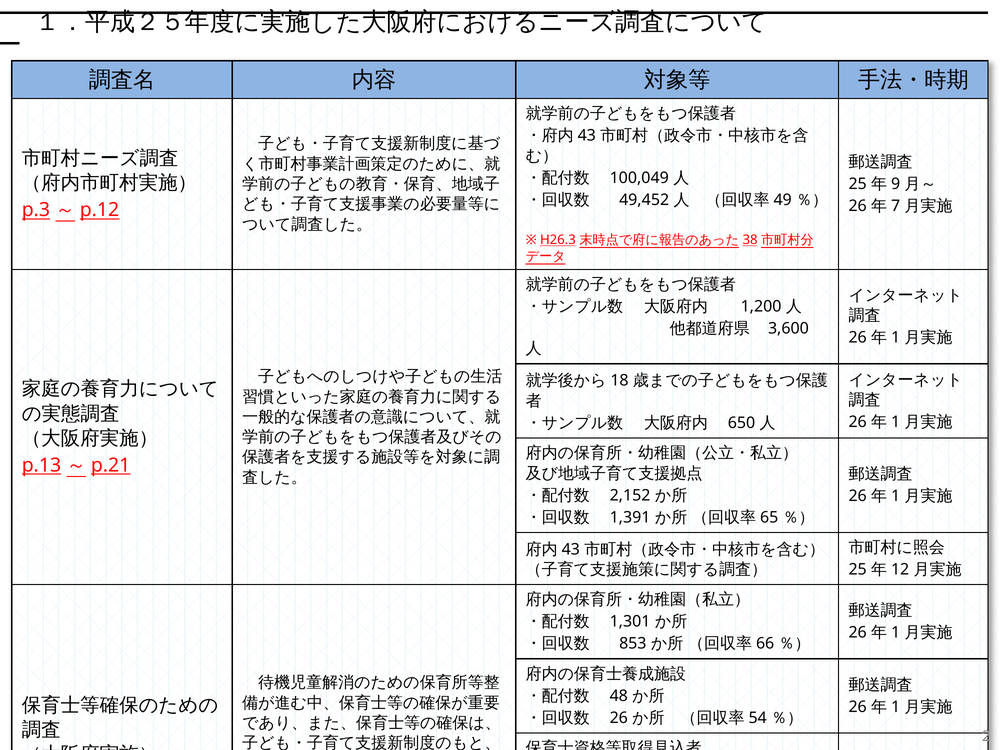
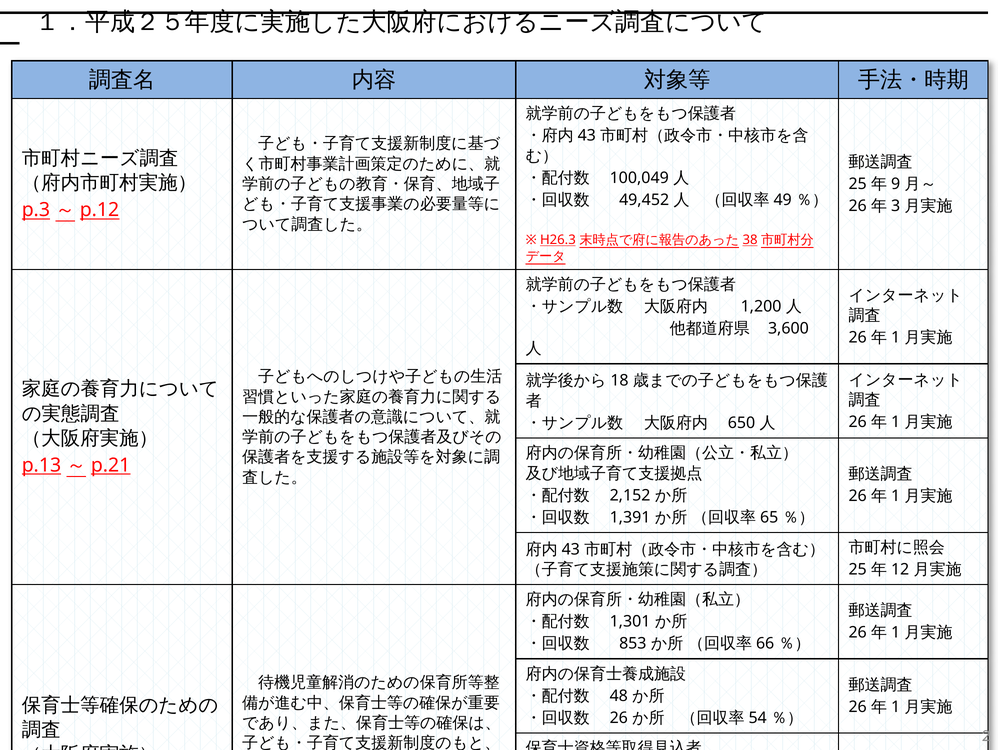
7: 7 -> 3
